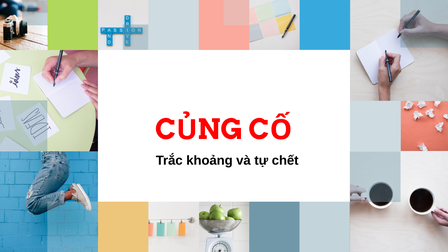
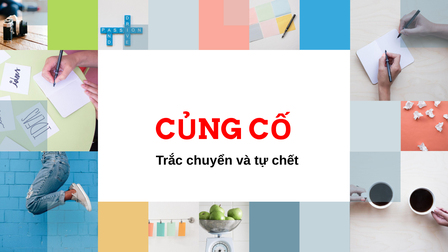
khoảng: khoảng -> chuyển
